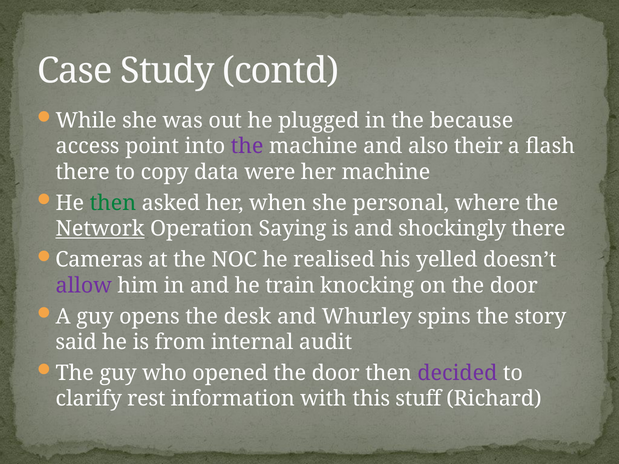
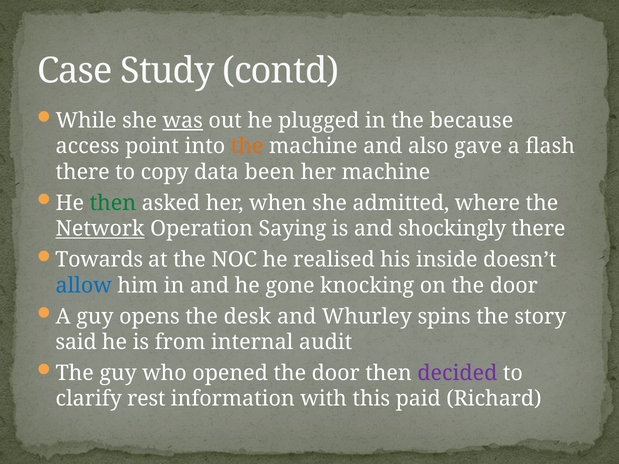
was underline: none -> present
the at (247, 146) colour: purple -> orange
their: their -> gave
were: were -> been
personal: personal -> admitted
Cameras: Cameras -> Towards
yelled: yelled -> inside
allow colour: purple -> blue
train: train -> gone
stuff: stuff -> paid
